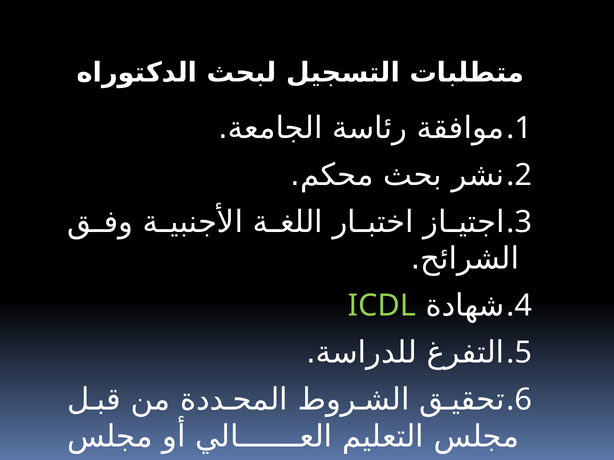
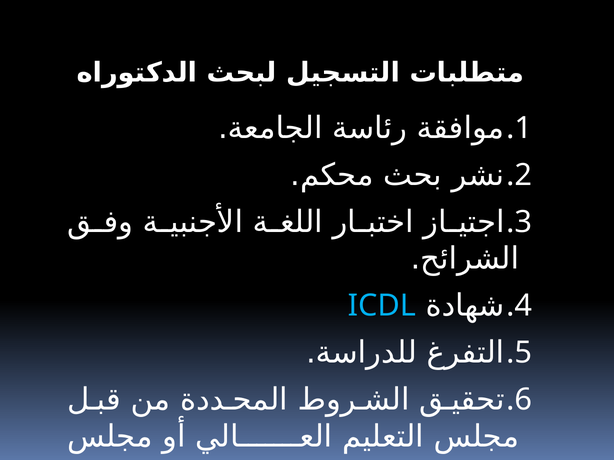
ICDL colour: light green -> light blue
